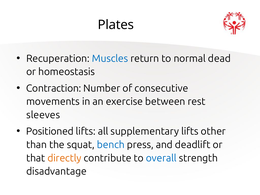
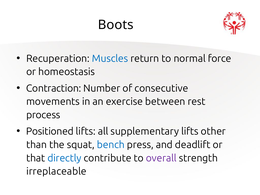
Plates: Plates -> Boots
dead: dead -> force
sleeves: sleeves -> process
directly colour: orange -> blue
overall colour: blue -> purple
disadvantage: disadvantage -> irreplaceable
